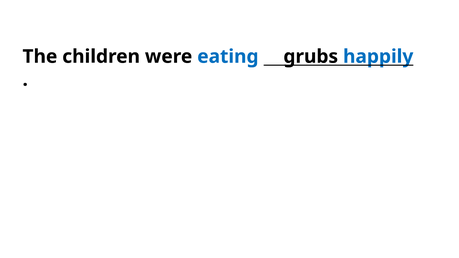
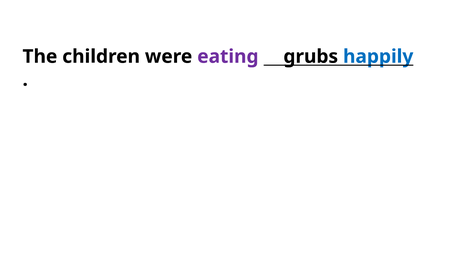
eating colour: blue -> purple
